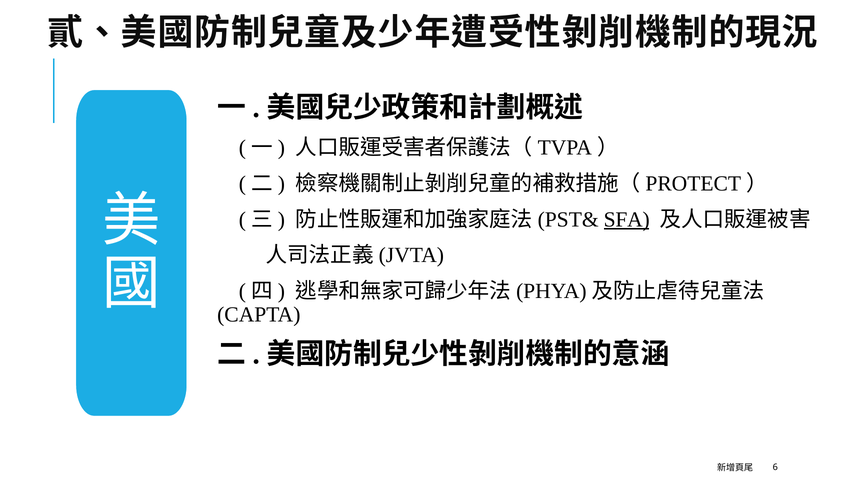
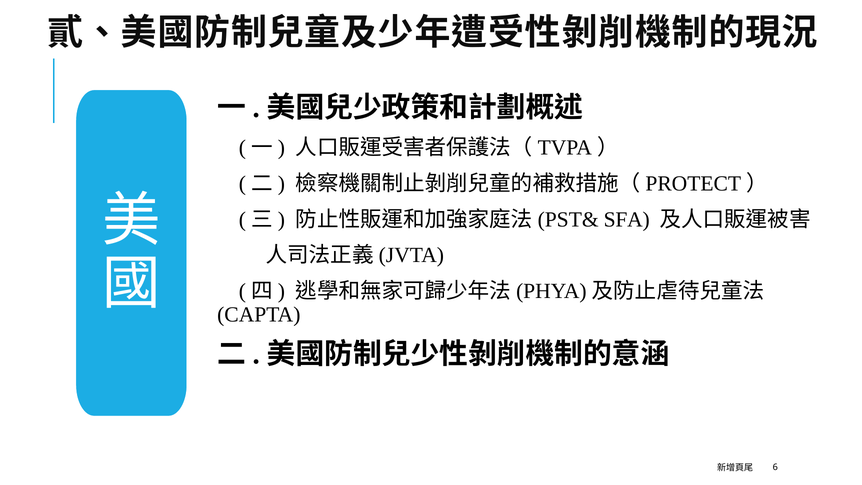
SFA underline: present -> none
